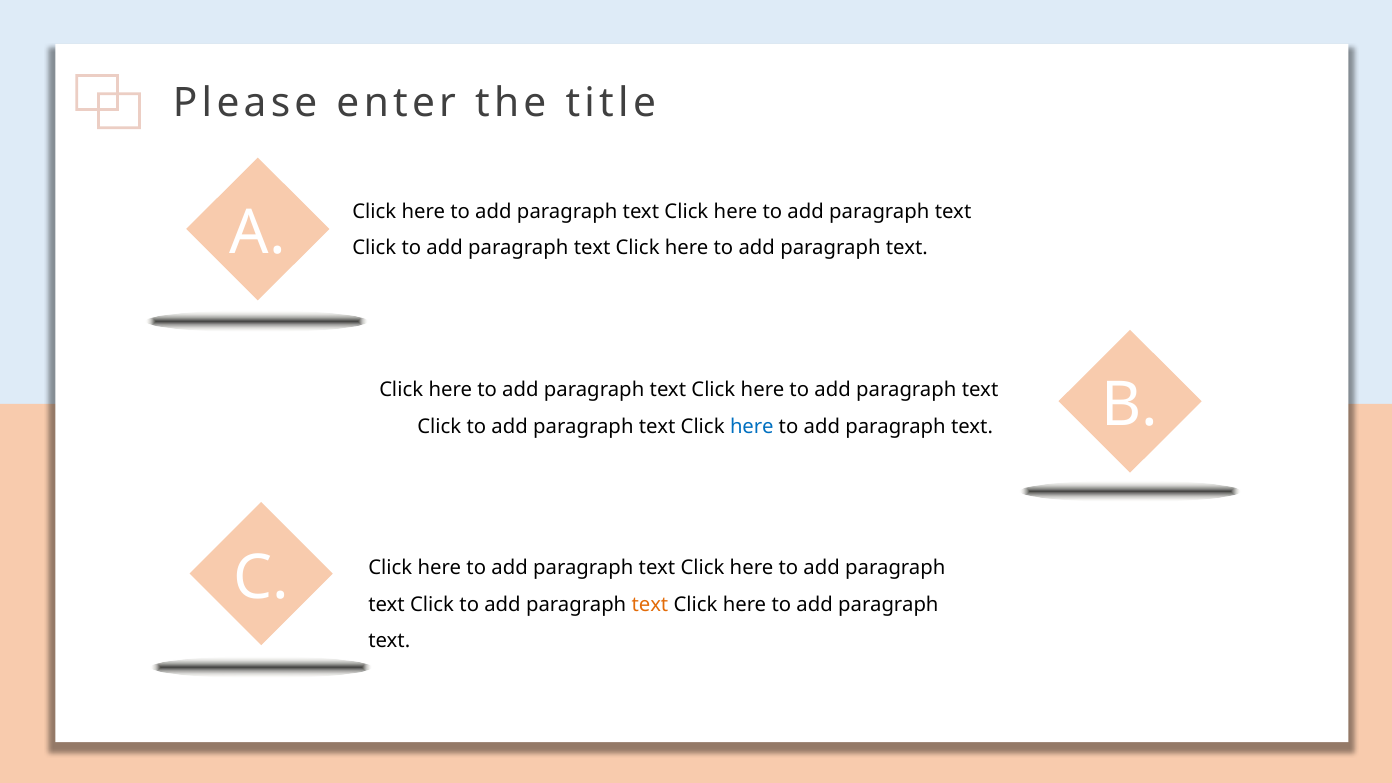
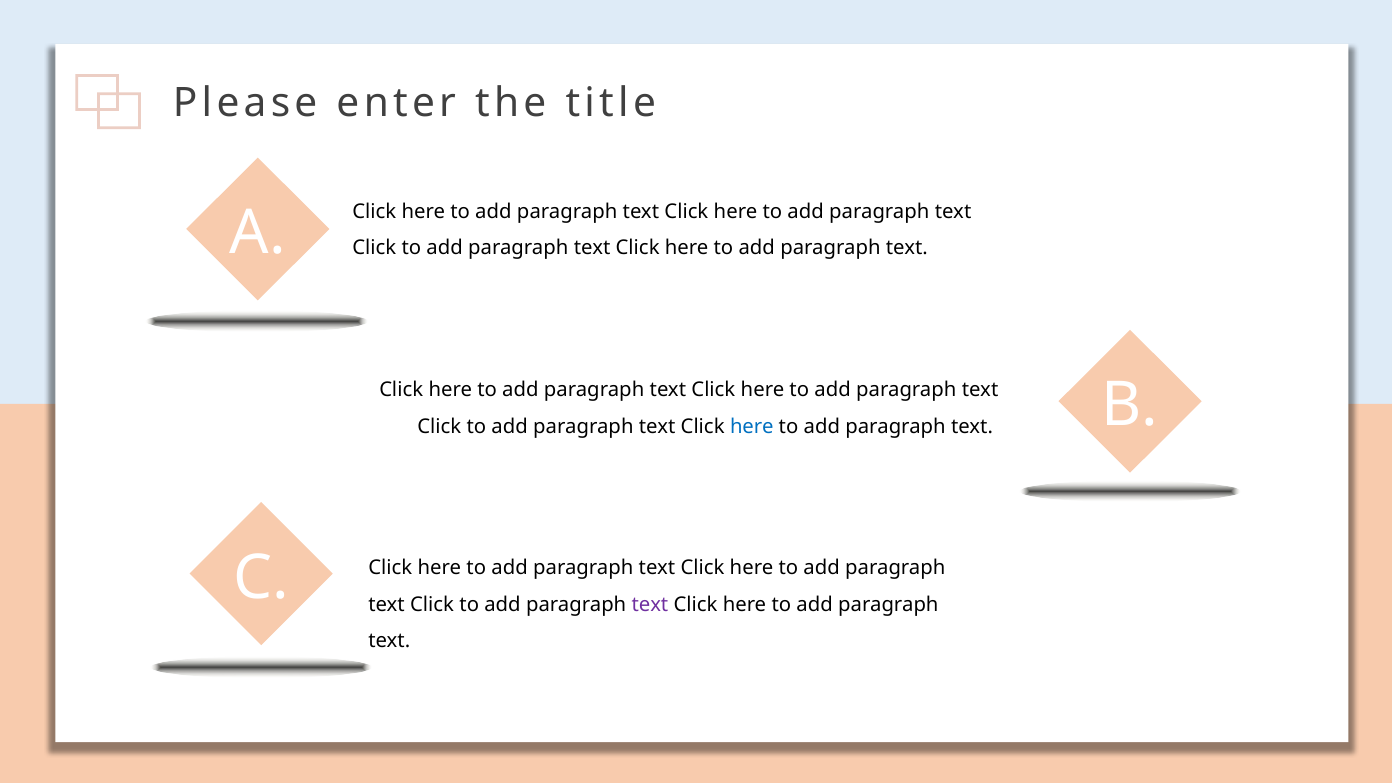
text at (650, 605) colour: orange -> purple
